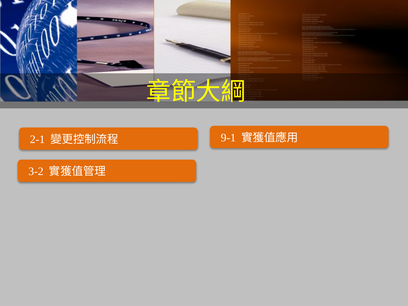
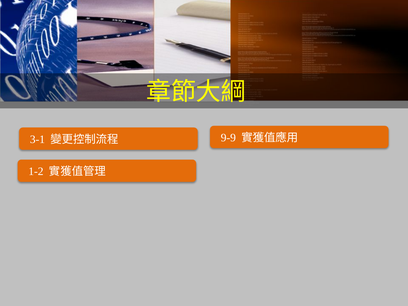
2-1: 2-1 -> 3-1
9-1: 9-1 -> 9-9
3-2: 3-2 -> 1-2
